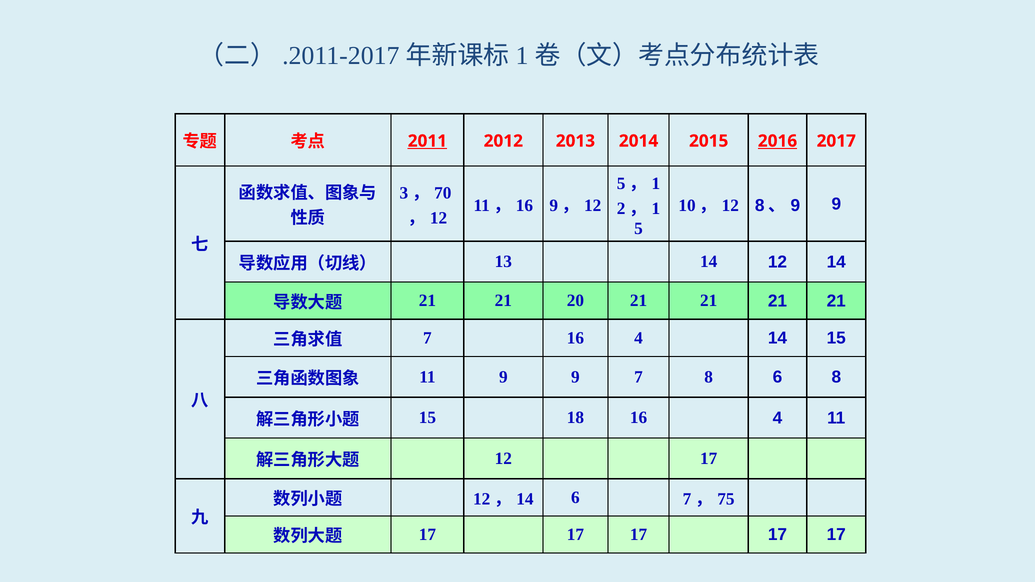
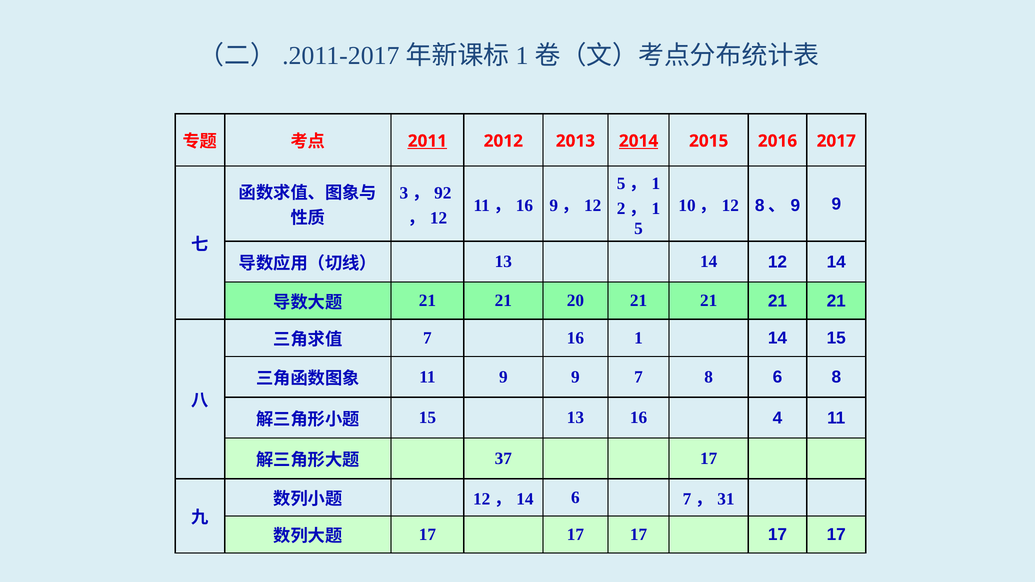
2014 underline: none -> present
2016 underline: present -> none
70: 70 -> 92
7 16 4: 4 -> 1
15 18: 18 -> 13
12 at (503, 459): 12 -> 37
75: 75 -> 31
